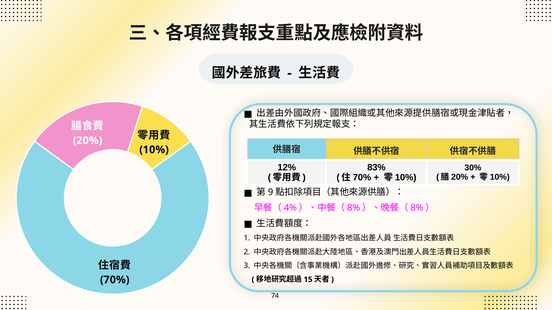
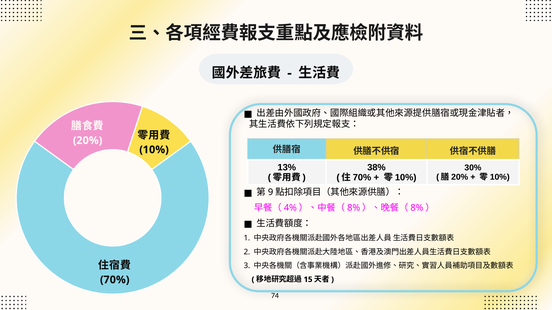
12%: 12% -> 13%
83%: 83% -> 38%
